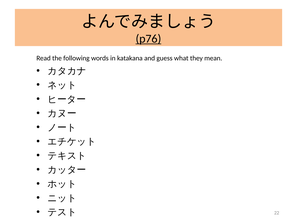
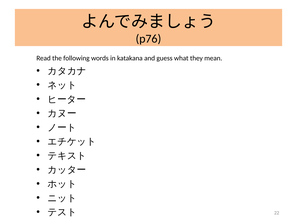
p76 underline: present -> none
